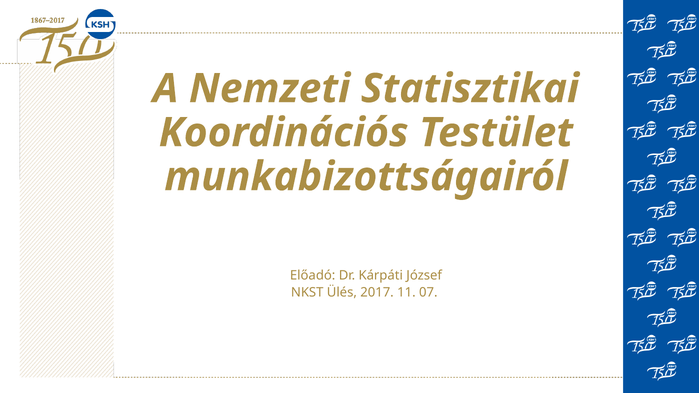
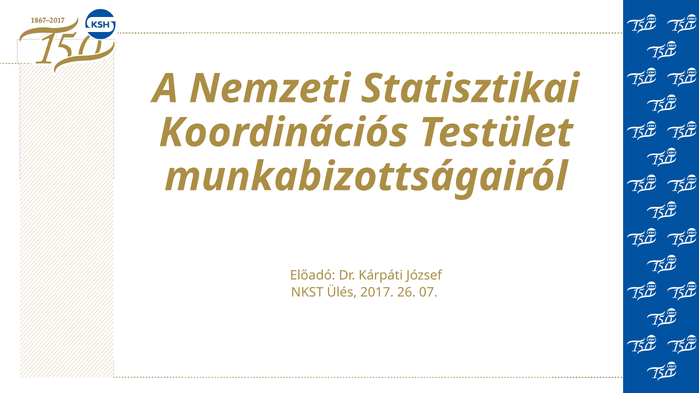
11: 11 -> 26
